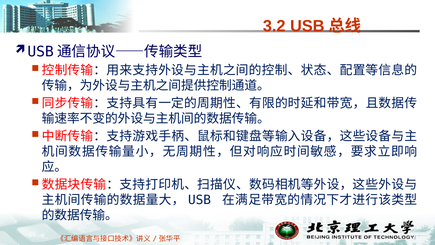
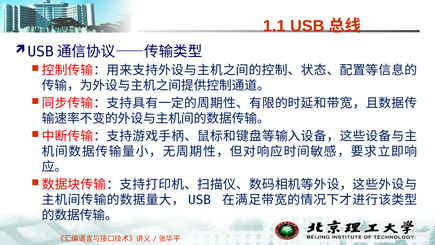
3.2: 3.2 -> 1.1
